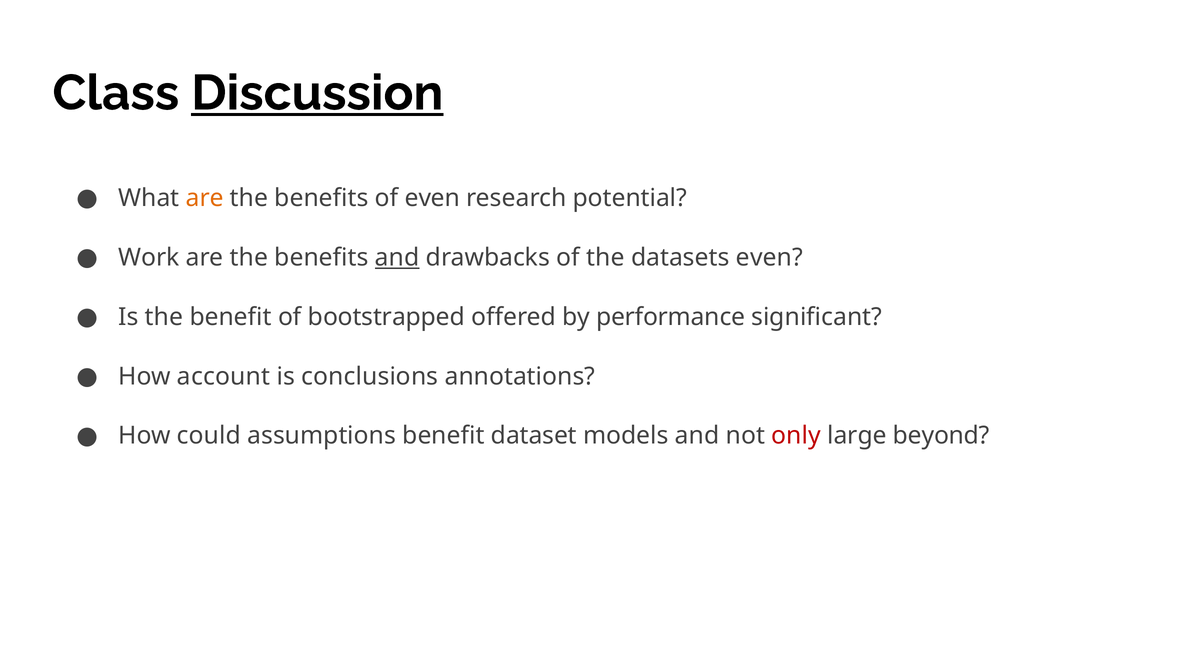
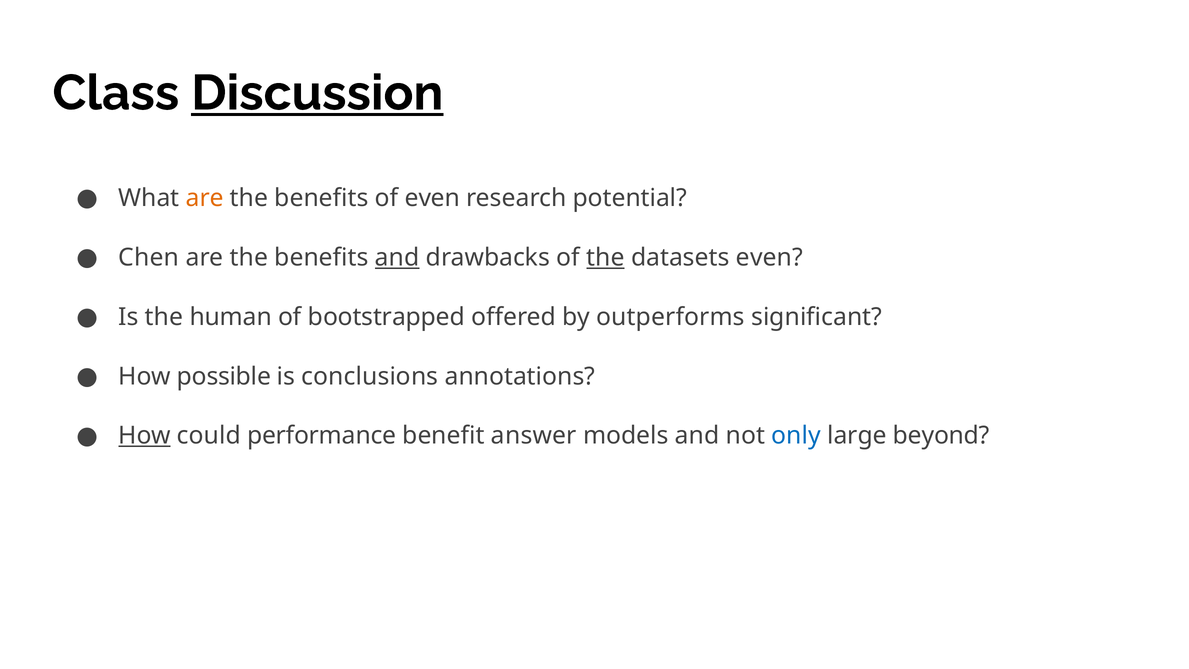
Work: Work -> Chen
the at (605, 257) underline: none -> present
the benefit: benefit -> human
performance: performance -> outperforms
account: account -> possible
How at (145, 436) underline: none -> present
assumptions: assumptions -> performance
dataset: dataset -> answer
only colour: red -> blue
